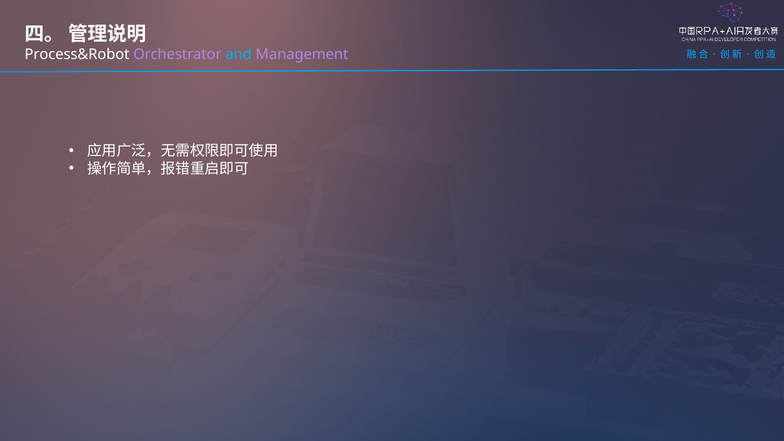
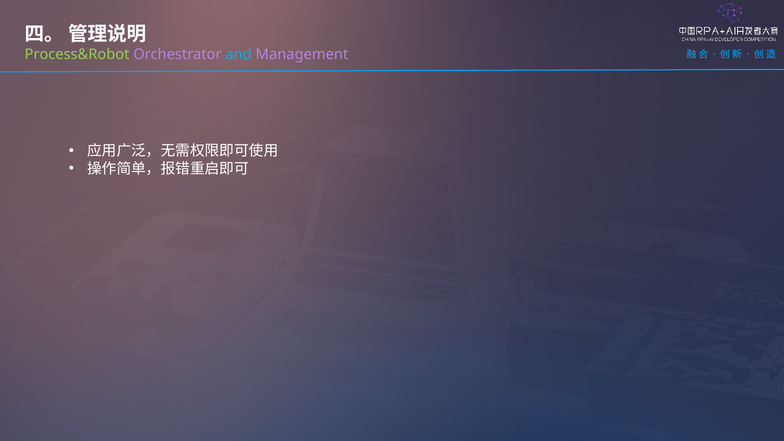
Process&Robot colour: white -> light green
